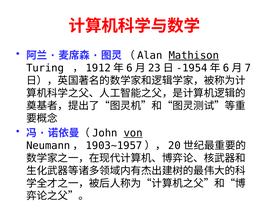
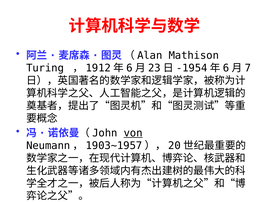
Mathison underline: present -> none
